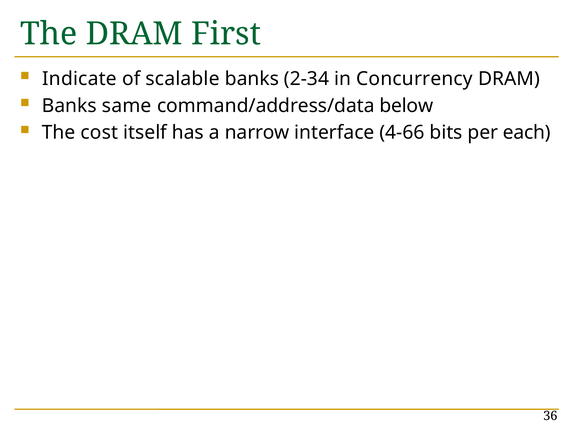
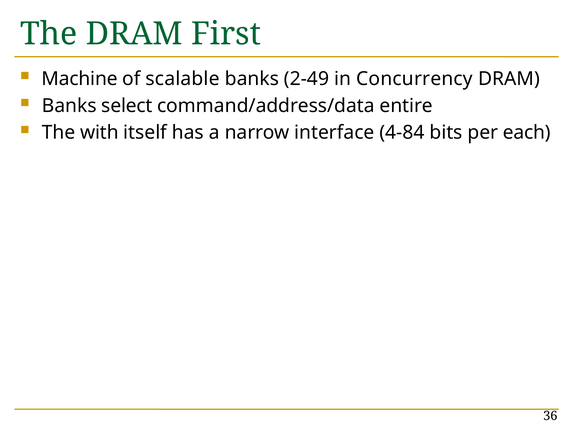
Indicate: Indicate -> Machine
2-34: 2-34 -> 2-49
same: same -> select
below: below -> entire
cost: cost -> with
4-66: 4-66 -> 4-84
